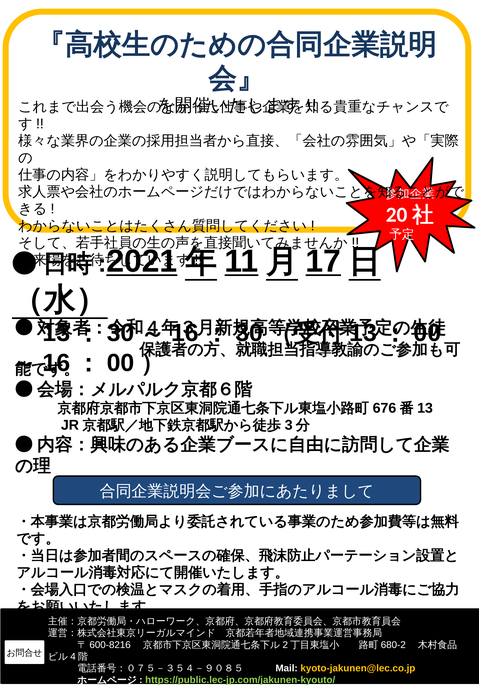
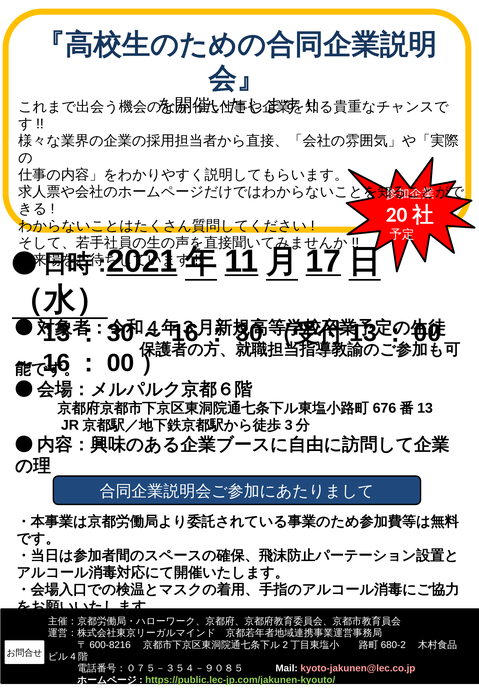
kyoto-jakunen@lec.co.jp colour: yellow -> pink
